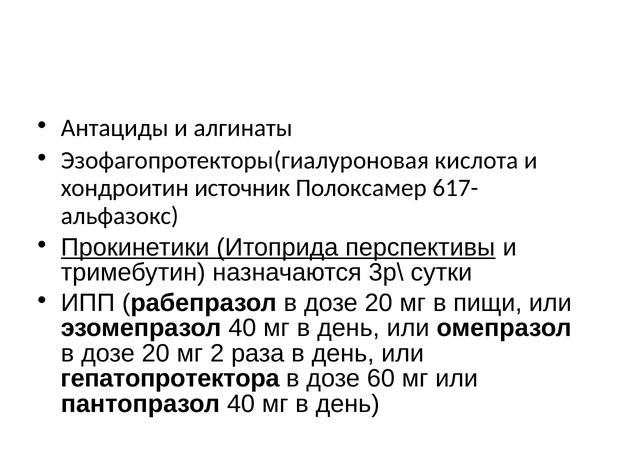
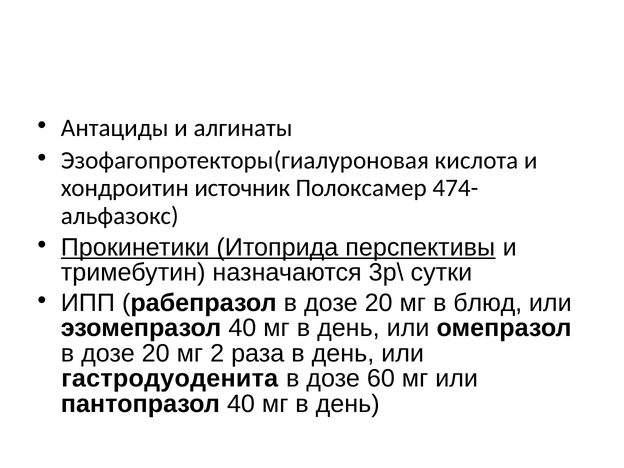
617-: 617- -> 474-
пищи: пищи -> блюд
гепатопротектора: гепатопротектора -> гастродуоденита
